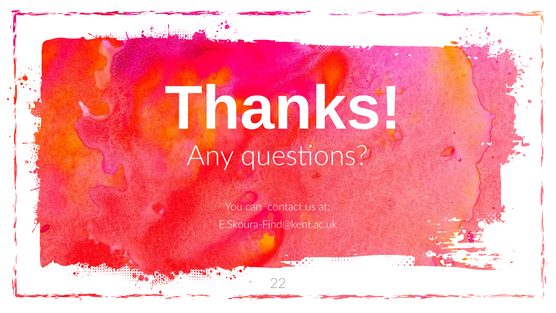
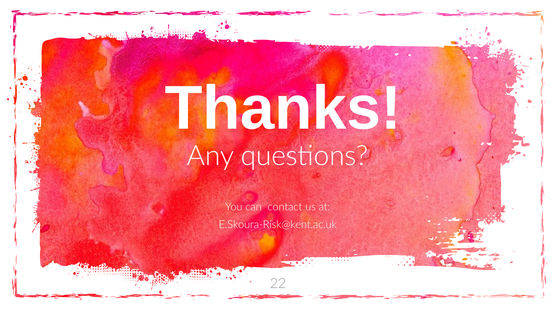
E.Skoura-Find@kent.ac.uk: E.Skoura-Find@kent.ac.uk -> E.Skoura-Risk@kent.ac.uk
